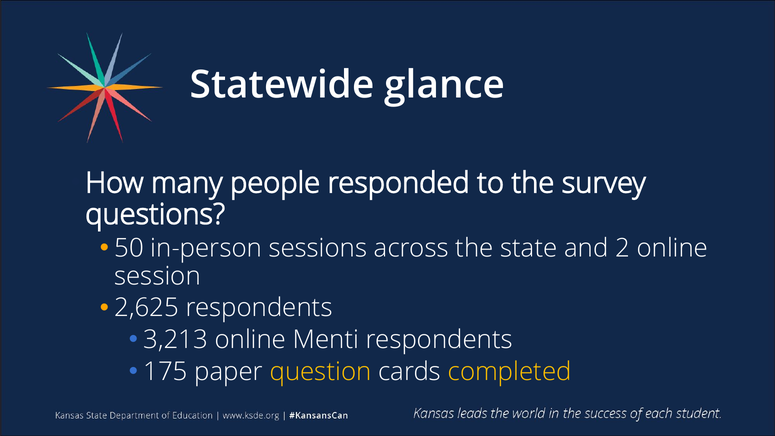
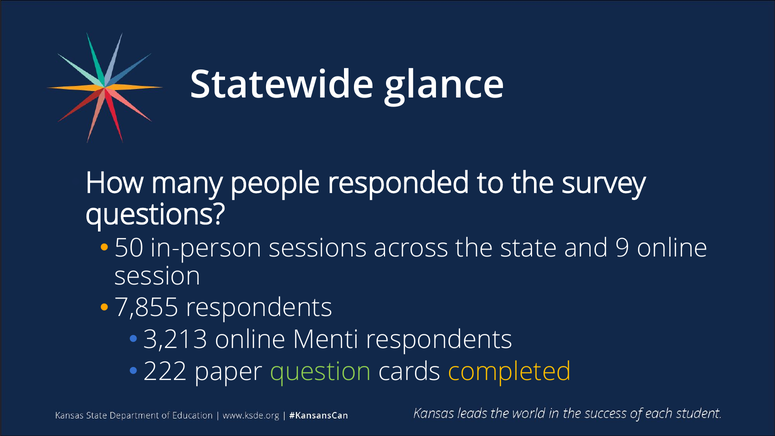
2: 2 -> 9
2,625: 2,625 -> 7,855
175: 175 -> 222
question colour: yellow -> light green
